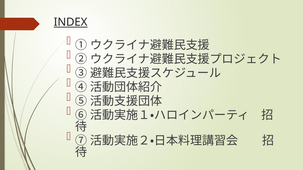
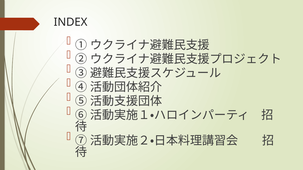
INDEX underline: present -> none
